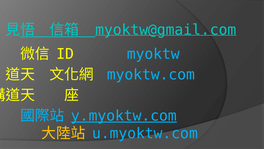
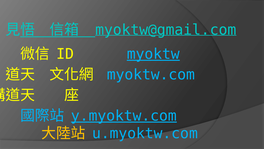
myoktw underline: none -> present
